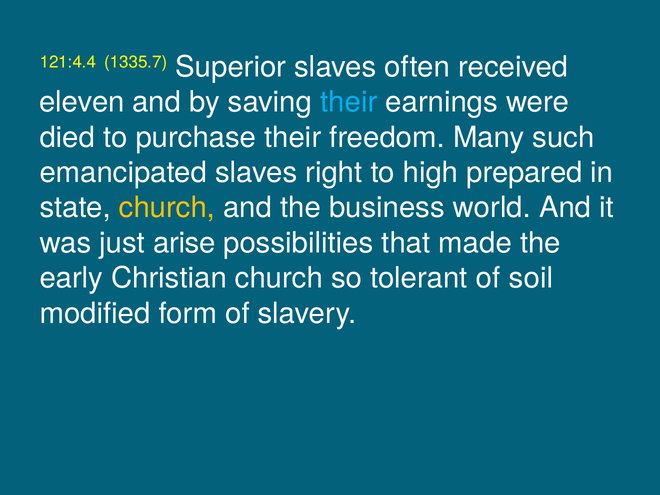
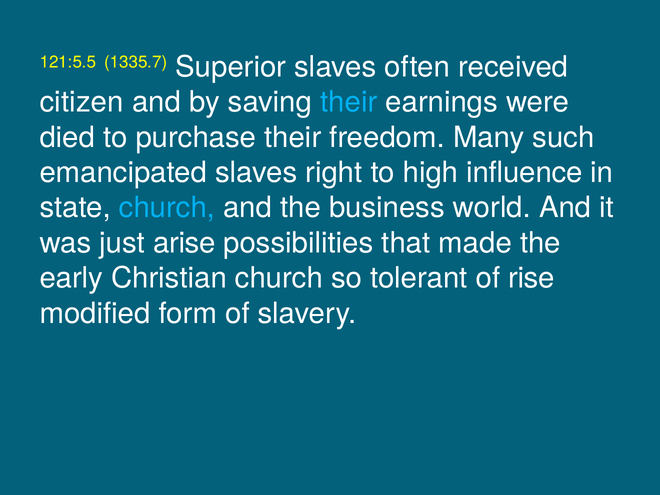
121:4.4: 121:4.4 -> 121:5.5
eleven: eleven -> citizen
prepared: prepared -> influence
church at (167, 208) colour: yellow -> light blue
soil: soil -> rise
